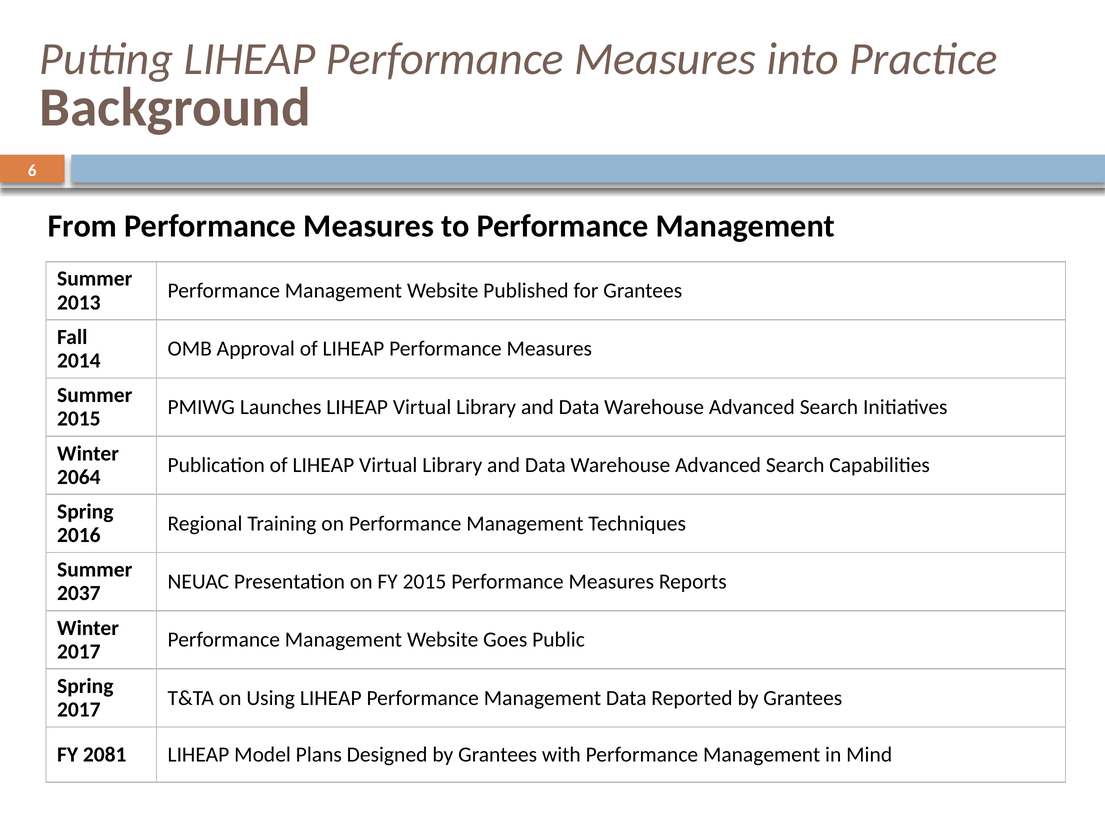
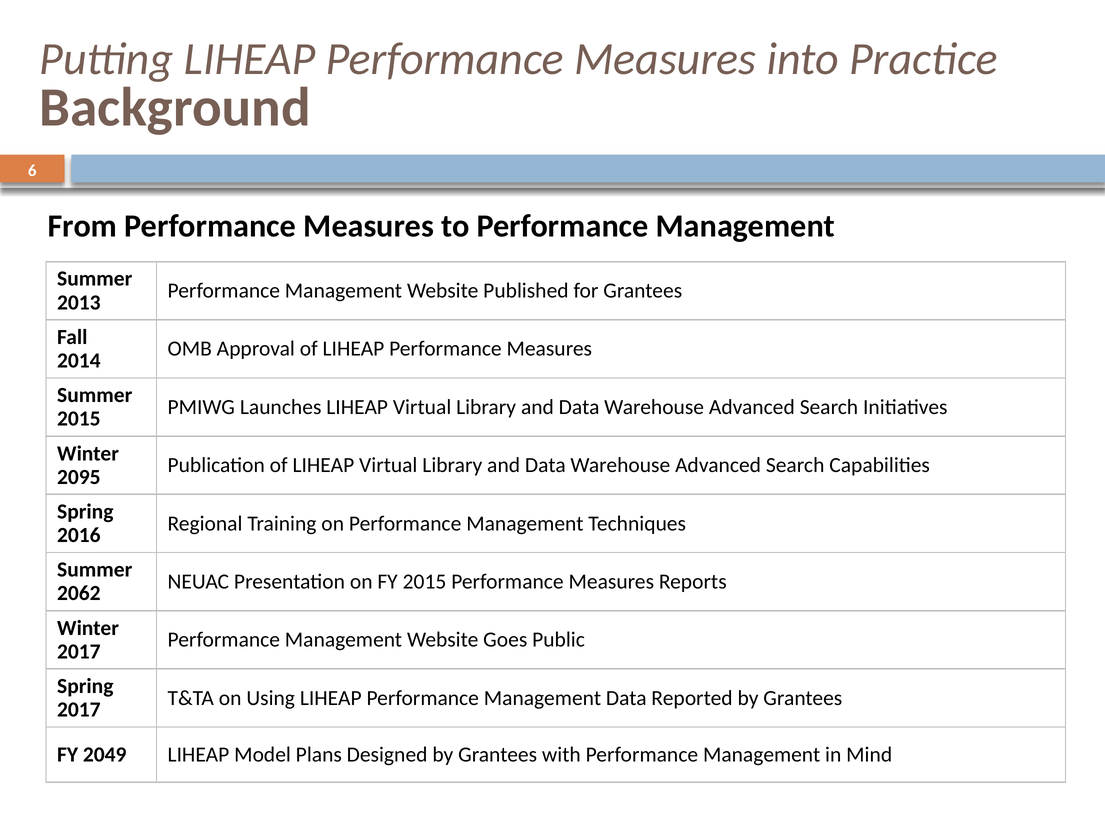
2064: 2064 -> 2095
2037: 2037 -> 2062
2081: 2081 -> 2049
